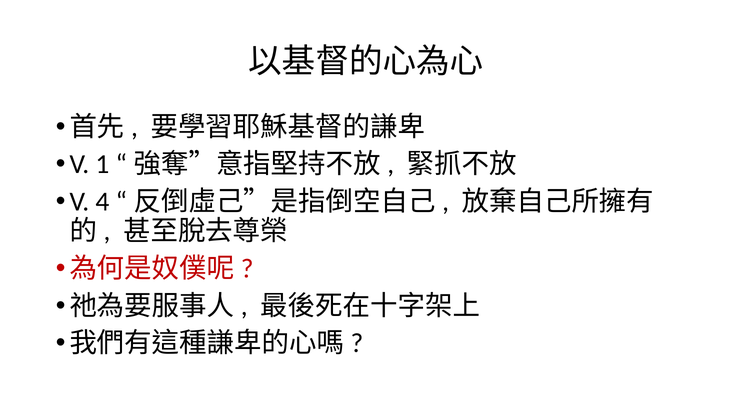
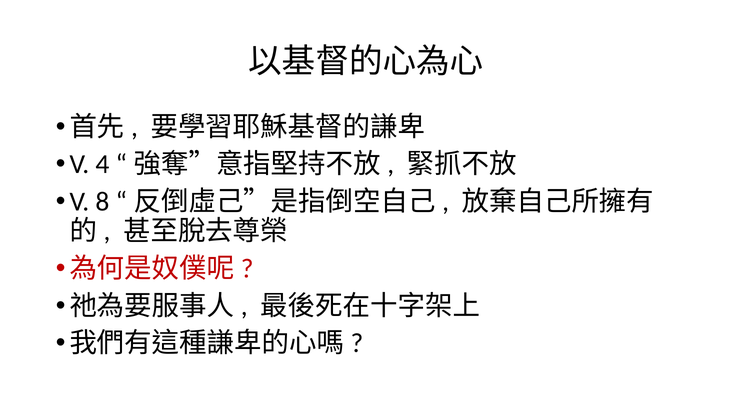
1: 1 -> 4
4: 4 -> 8
